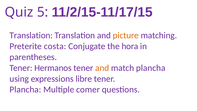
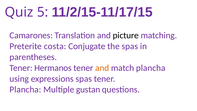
Translation at (31, 35): Translation -> Camarones
picture colour: orange -> black
the hora: hora -> spas
expressions libre: libre -> spas
comer: comer -> gustan
